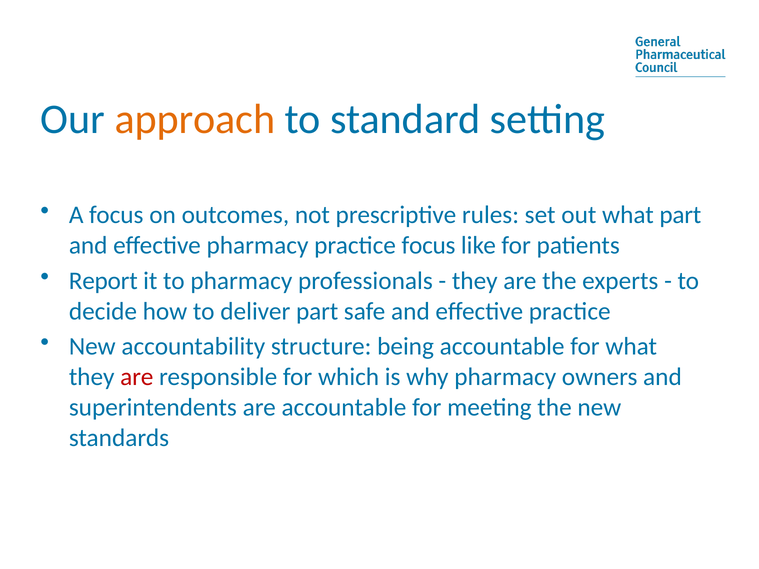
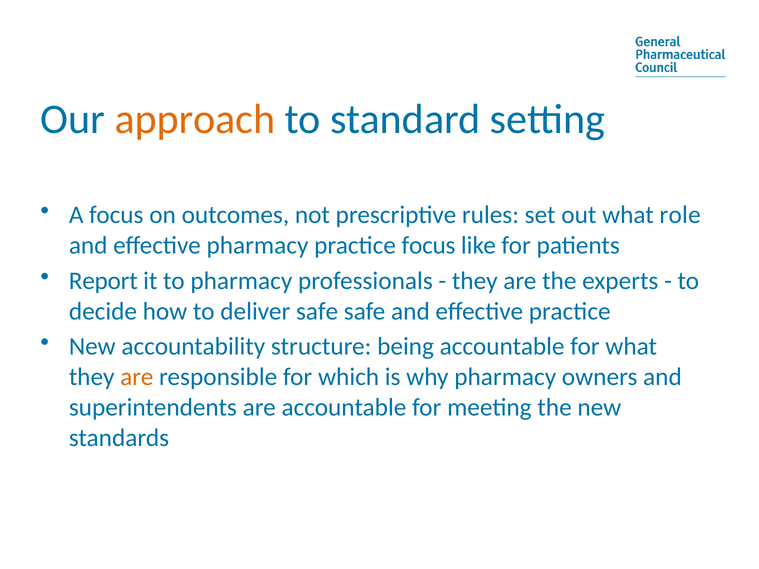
what part: part -> role
deliver part: part -> safe
are at (137, 377) colour: red -> orange
